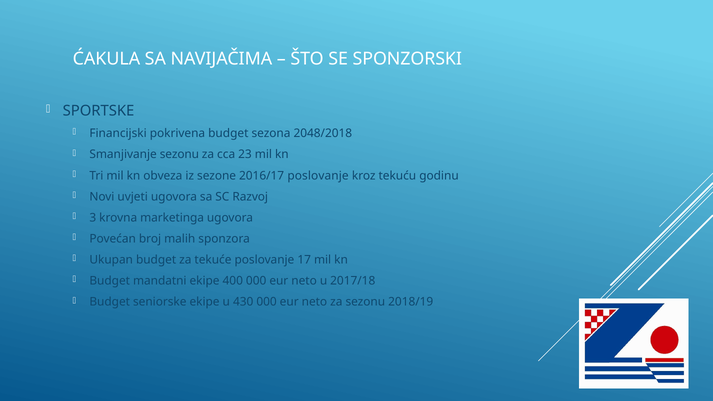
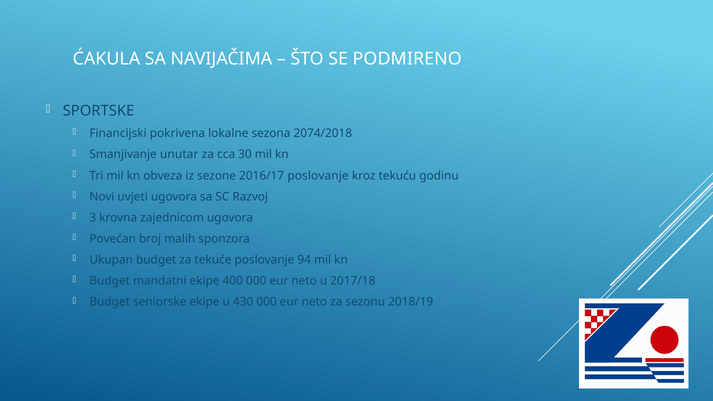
SPONZORSKI: SPONZORSKI -> PODMIRENO
pokrivena budget: budget -> lokalne
2048/2018: 2048/2018 -> 2074/2018
Smanjivanje sezonu: sezonu -> unutar
23: 23 -> 30
marketinga: marketinga -> zajednicom
17: 17 -> 94
